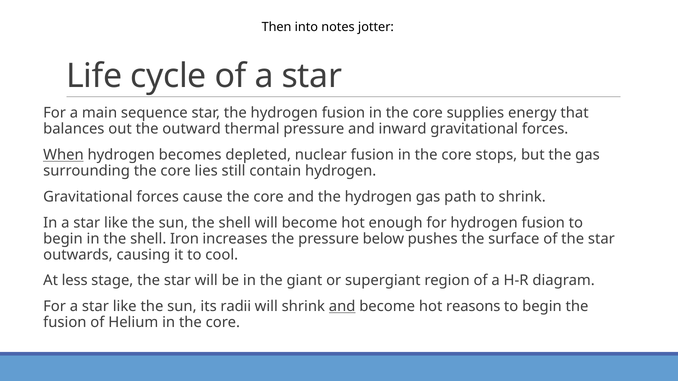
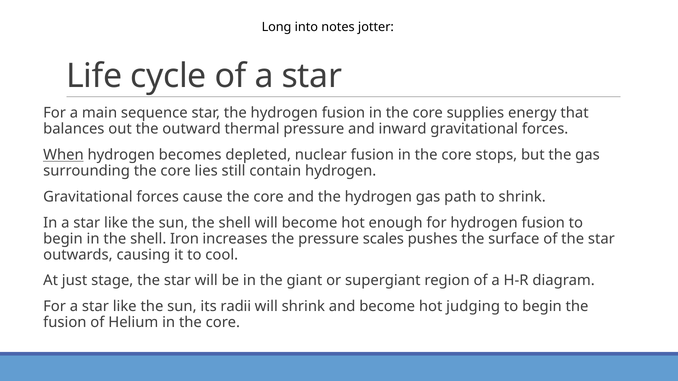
Then: Then -> Long
below: below -> scales
less: less -> just
and at (342, 307) underline: present -> none
reasons: reasons -> judging
